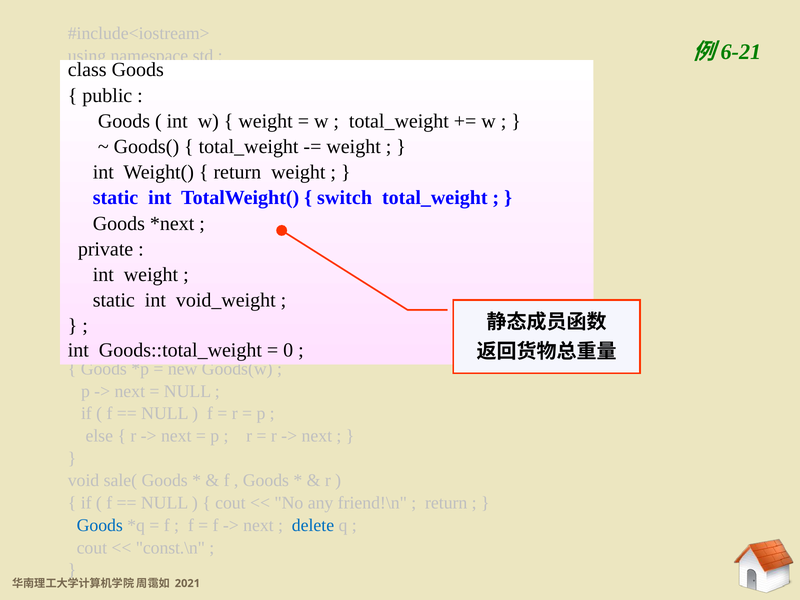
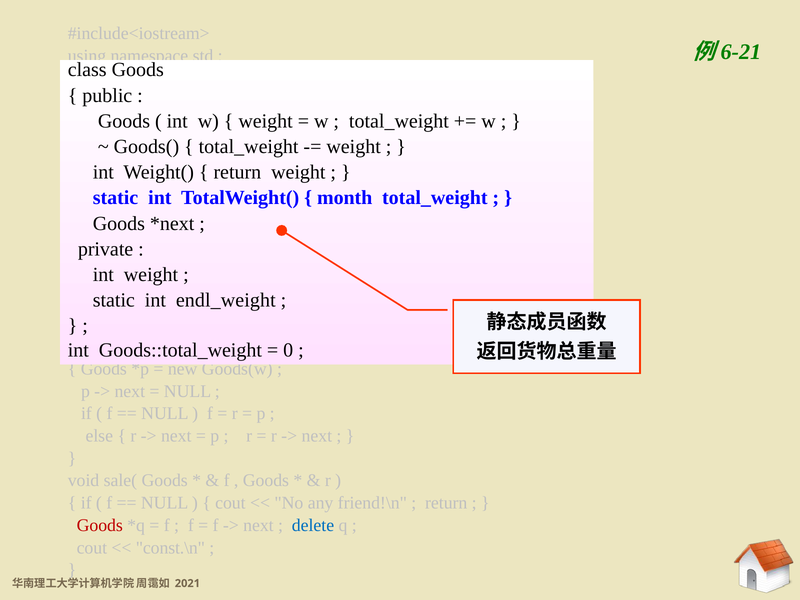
switch: switch -> month
void_weight: void_weight -> endl_weight
Goods at (100, 525) colour: blue -> red
